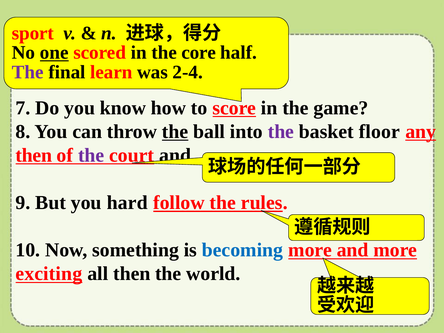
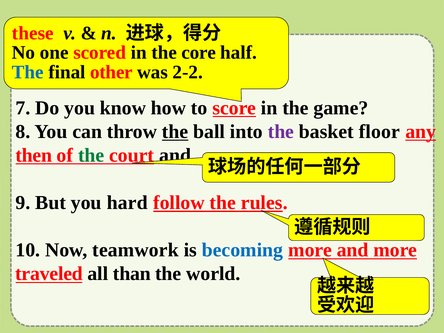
sport: sport -> these
one underline: present -> none
The at (28, 72) colour: purple -> blue
learn: learn -> other
2-4: 2-4 -> 2-2
the at (91, 155) colour: purple -> green
something: something -> teamwork
exciting: exciting -> traveled
all then: then -> than
